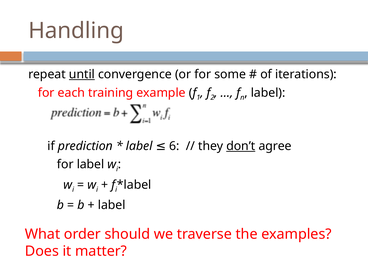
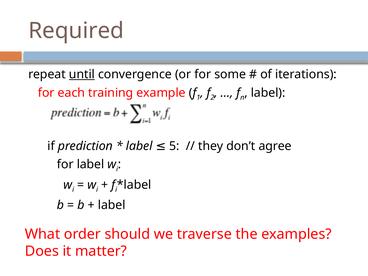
Handling: Handling -> Required
6: 6 -> 5
don’t underline: present -> none
